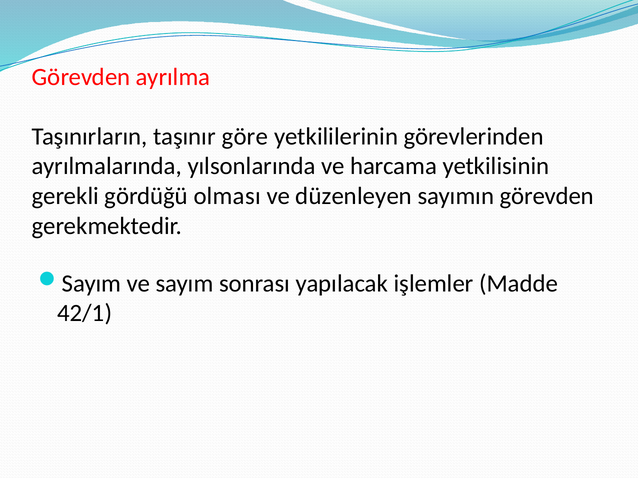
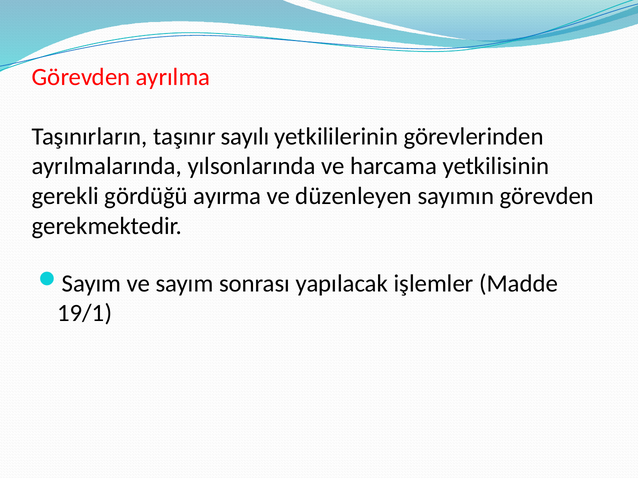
göre: göre -> sayılı
olması: olması -> ayırma
42/1: 42/1 -> 19/1
